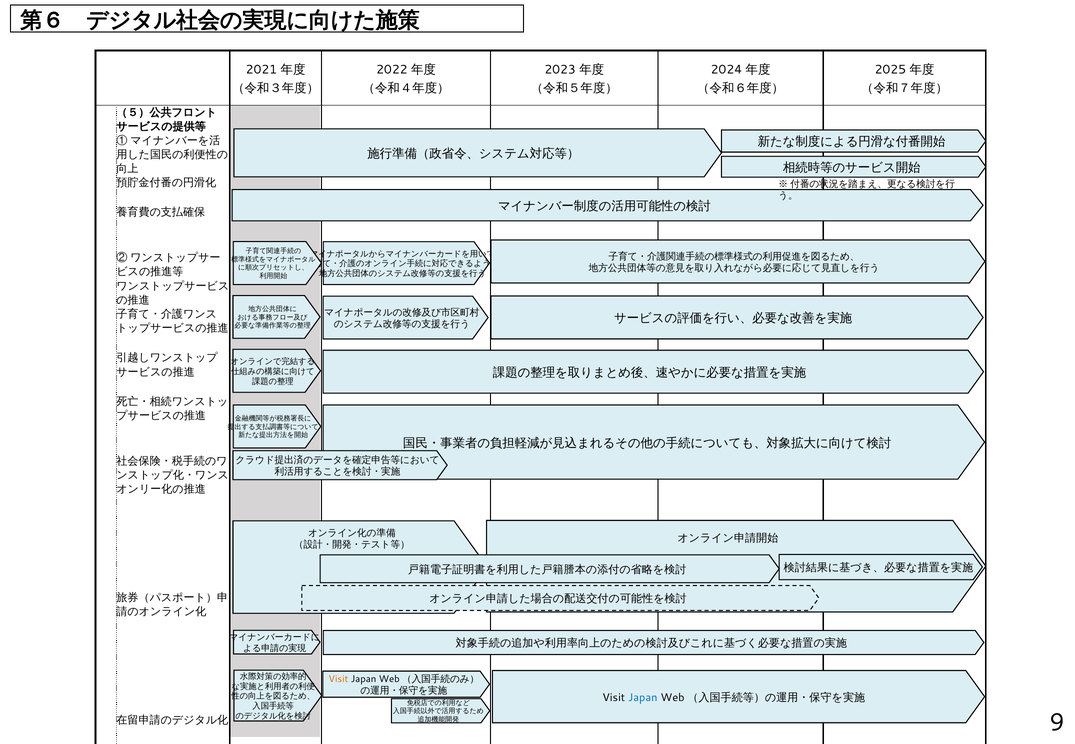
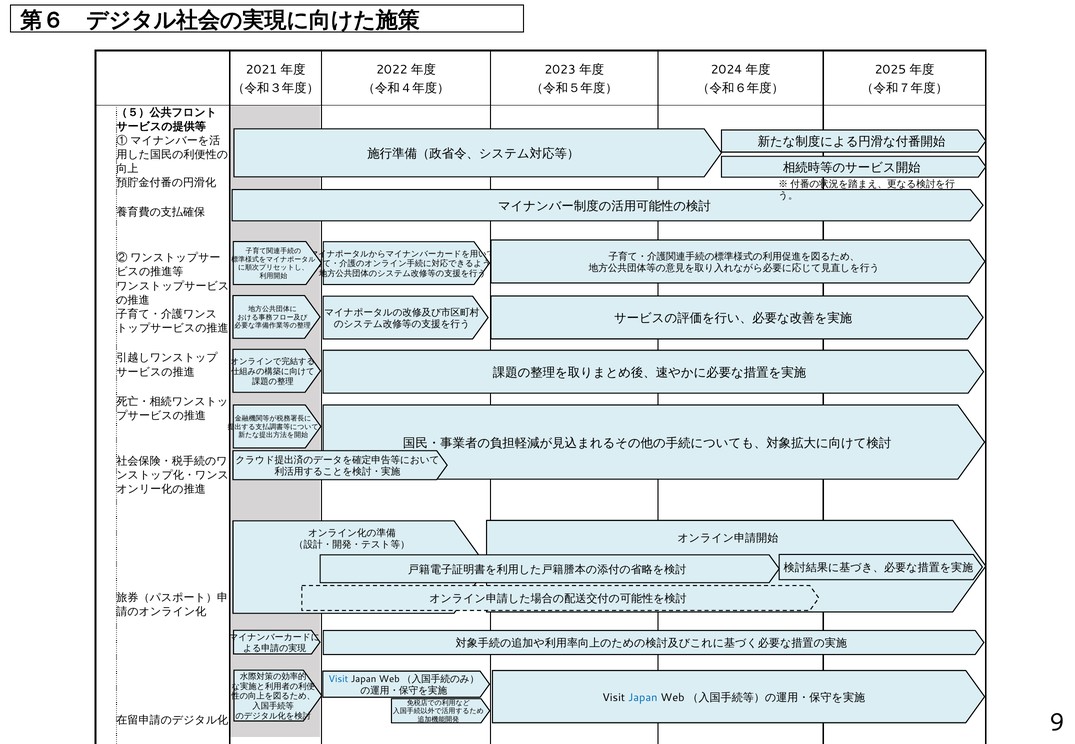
Visit at (338, 679) colour: orange -> blue
